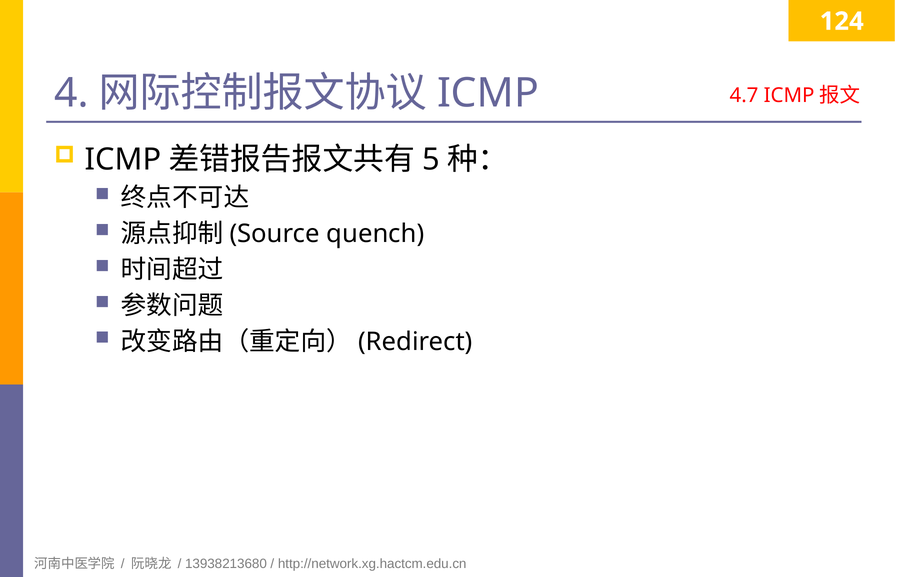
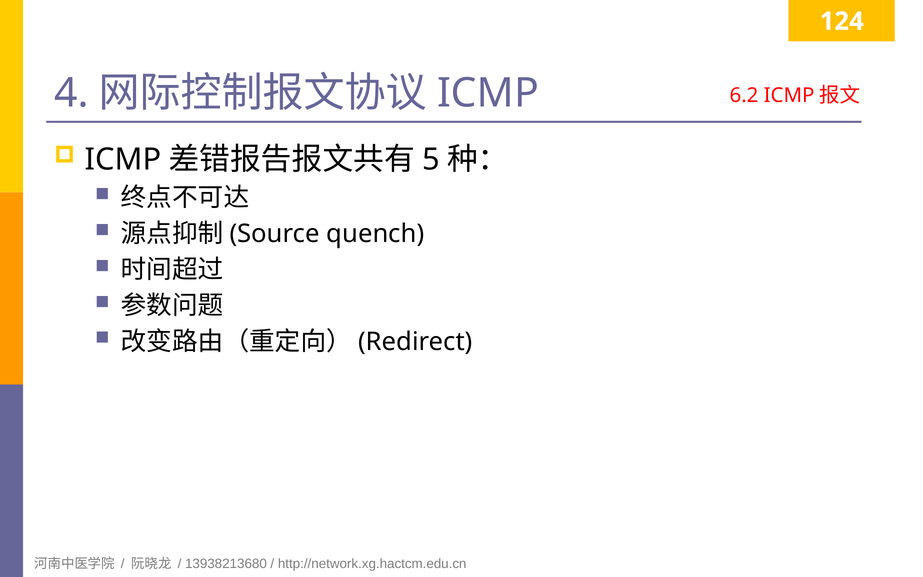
4.7: 4.7 -> 6.2
